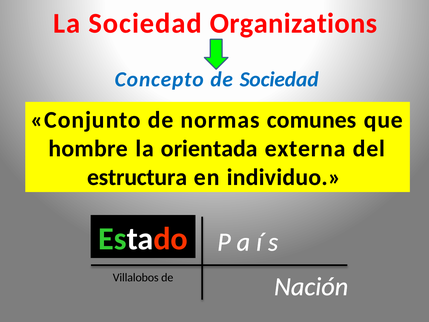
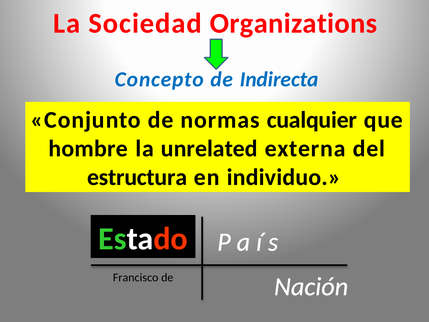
de Sociedad: Sociedad -> Indirecta
comunes: comunes -> cualquier
orientada: orientada -> unrelated
Villalobos: Villalobos -> Francisco
